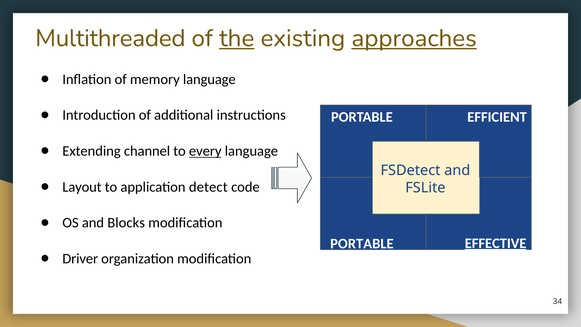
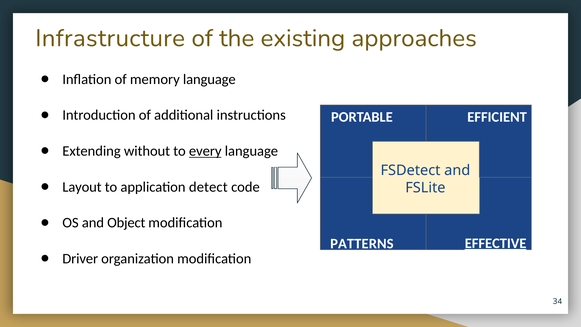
Multithreaded: Multithreaded -> Infrastructure
the underline: present -> none
approaches underline: present -> none
channel: channel -> without
Blocks: Blocks -> Object
PORTABLE at (362, 244): PORTABLE -> PATTERNS
